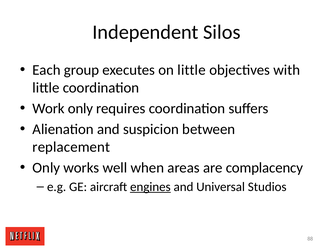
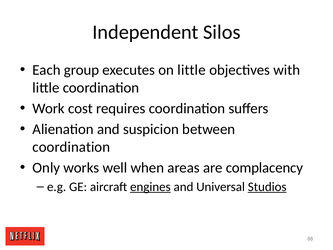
Work only: only -> cost
replacement at (71, 147): replacement -> coordination
Studios underline: none -> present
